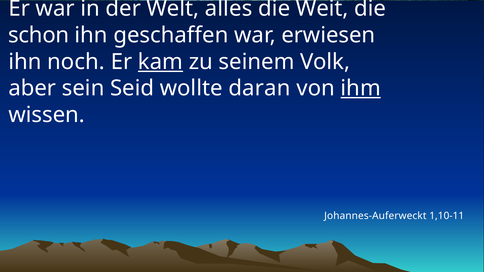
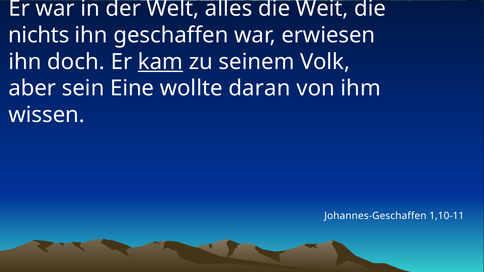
schon: schon -> nichts
noch: noch -> doch
Seid: Seid -> Eine
ihm underline: present -> none
Johannes-Auferweckt: Johannes-Auferweckt -> Johannes-Geschaffen
